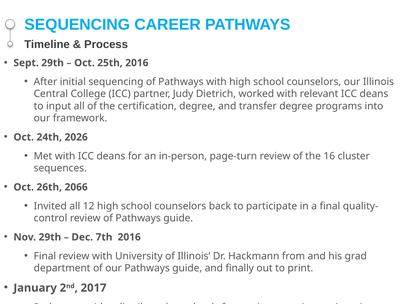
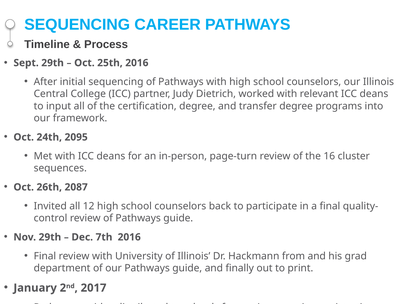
2026: 2026 -> 2095
2066: 2066 -> 2087
